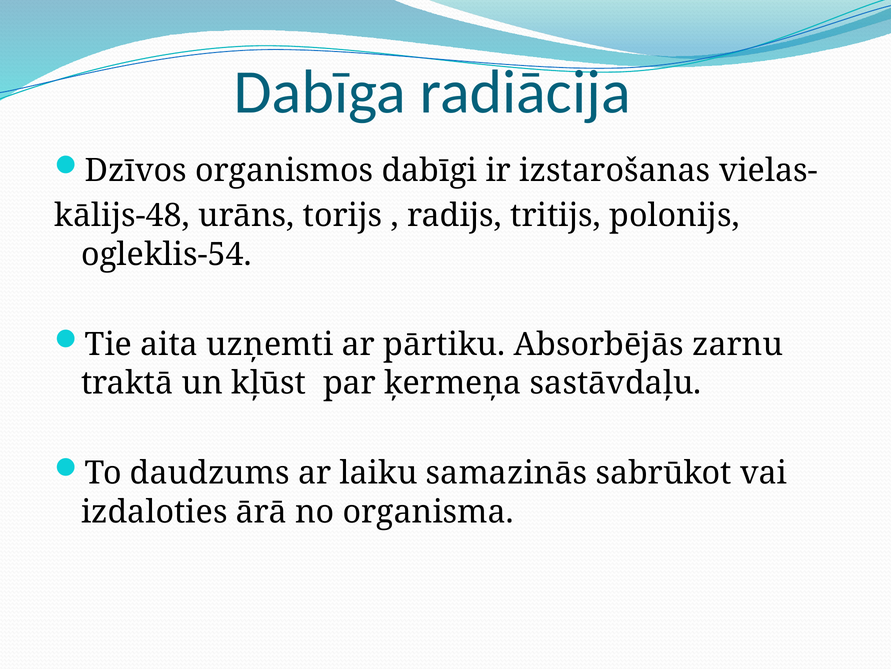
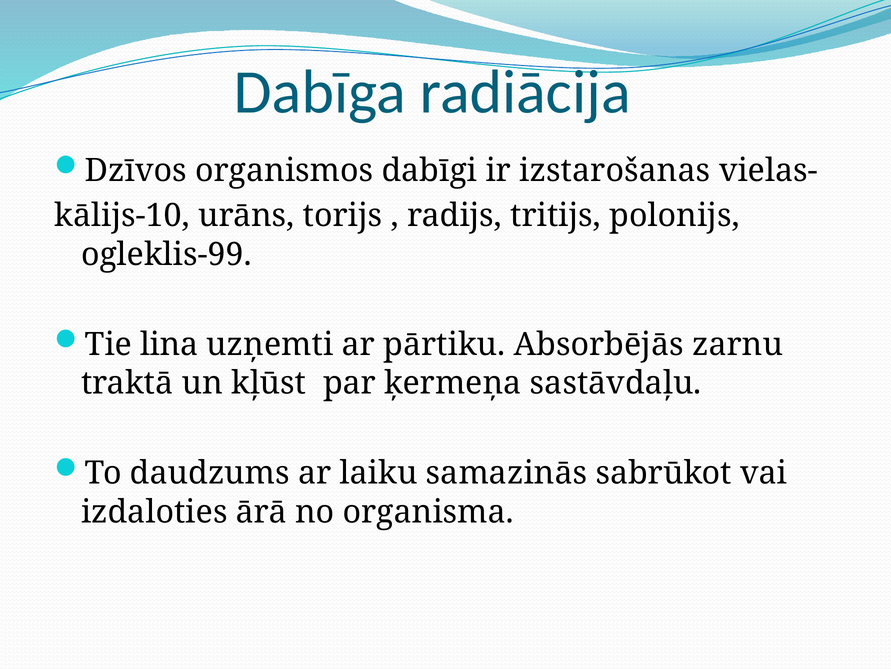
kālijs-48: kālijs-48 -> kālijs-10
ogleklis-54: ogleklis-54 -> ogleklis-99
aita: aita -> lina
